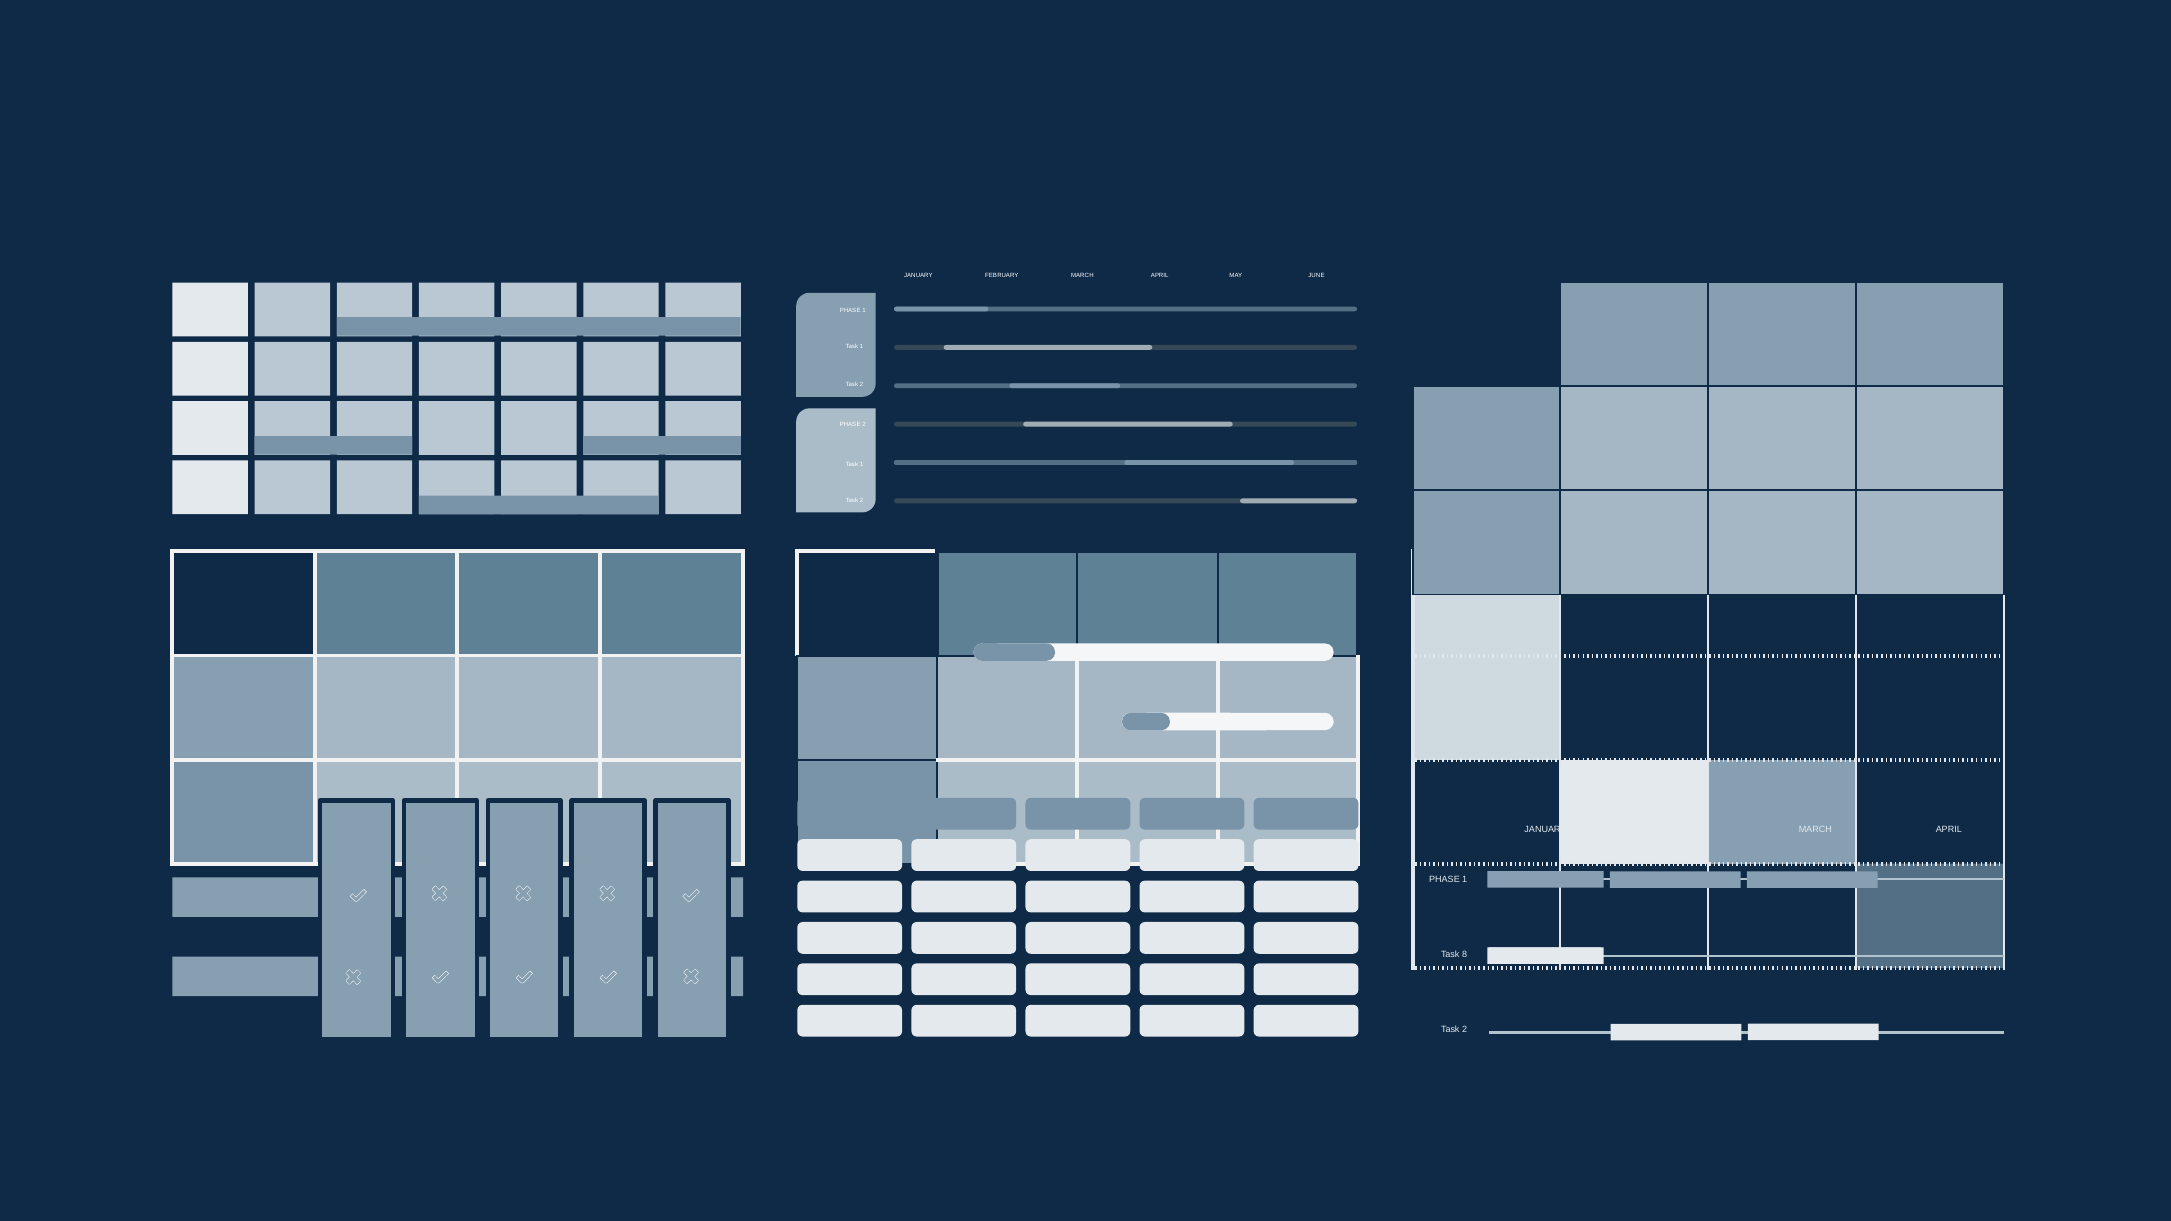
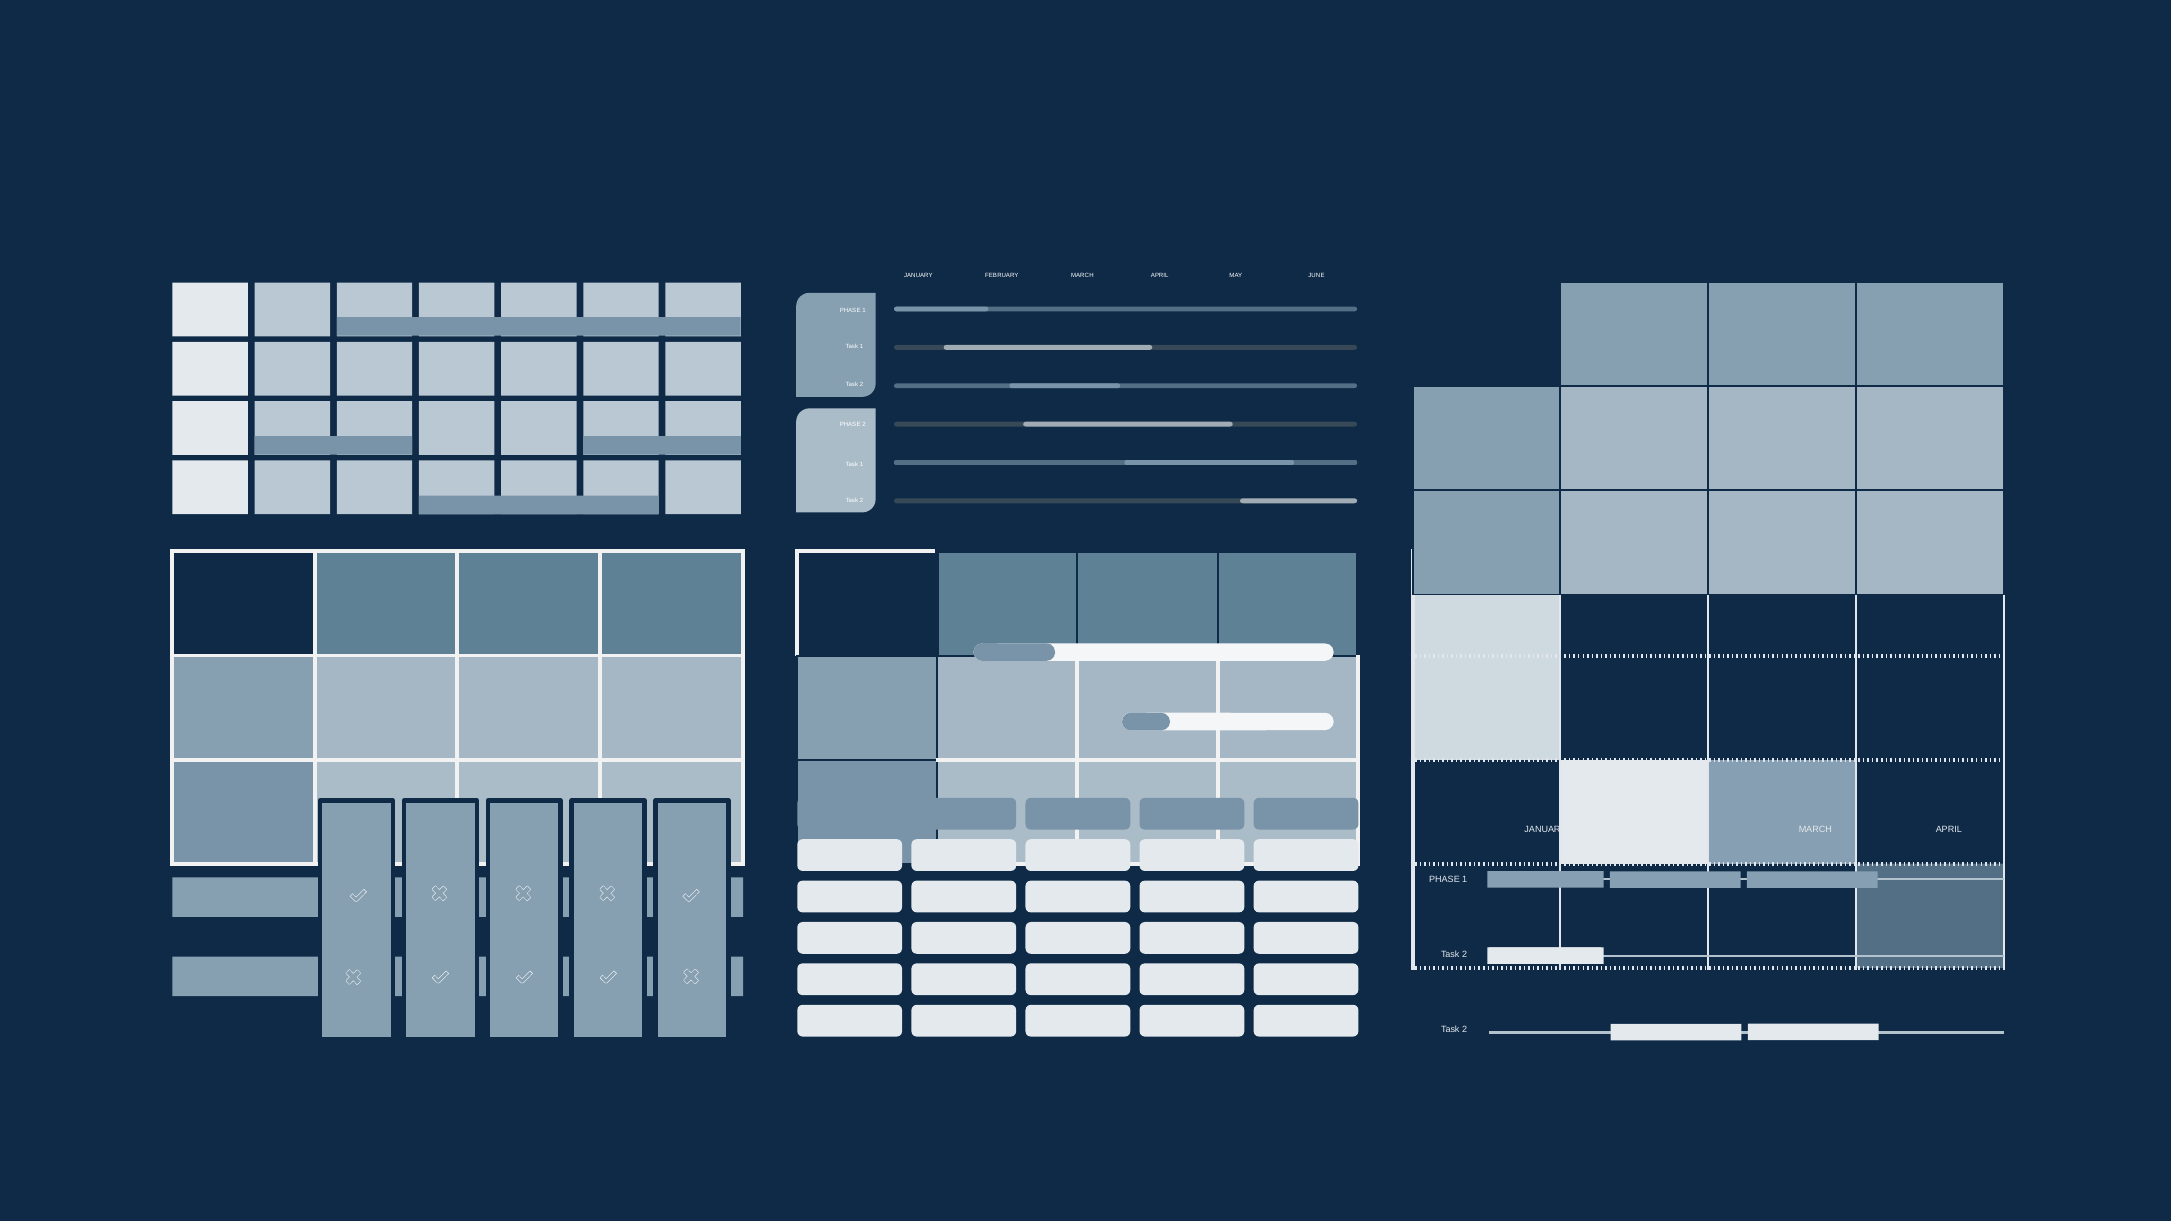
8 at (1465, 955): 8 -> 2
